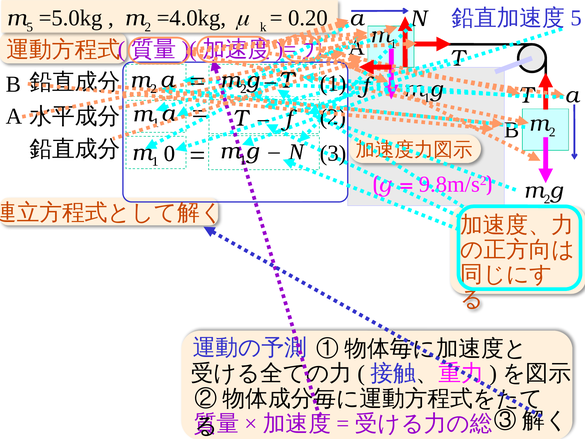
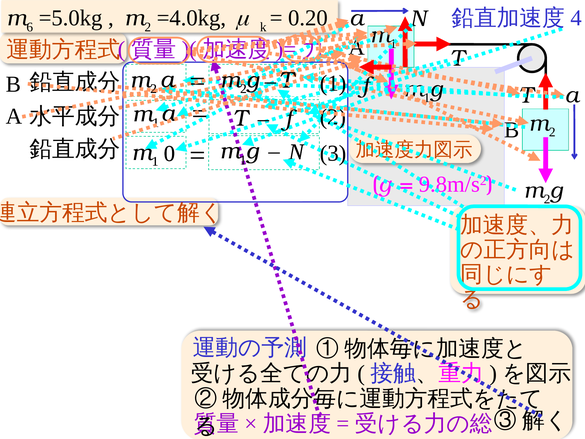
m 5: 5 -> 6
5 at (576, 18): 5 -> 4
